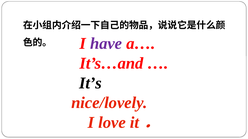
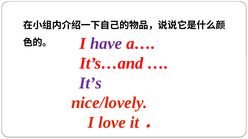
It’s colour: black -> purple
